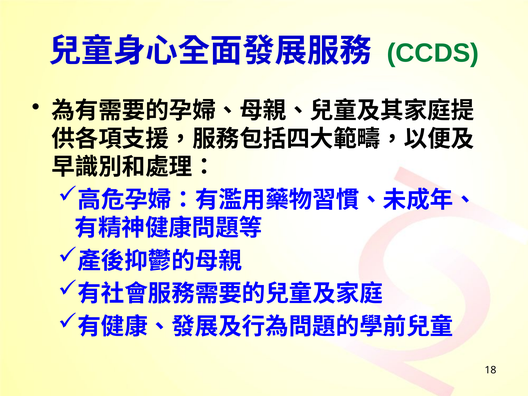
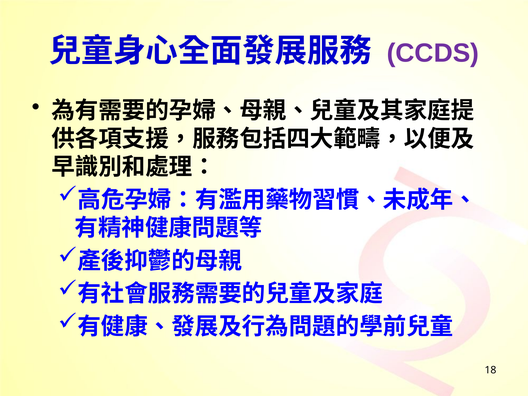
CCDS colour: green -> purple
